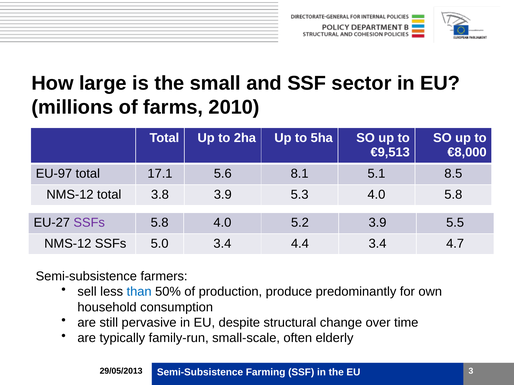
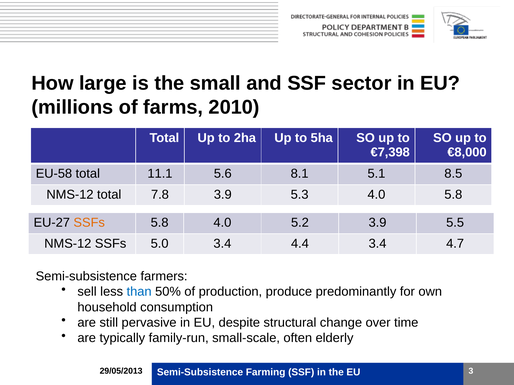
€9,513: €9,513 -> €7,398
EU-97: EU-97 -> EU-58
17.1: 17.1 -> 11.1
3.8: 3.8 -> 7.8
SSFs at (89, 223) colour: purple -> orange
